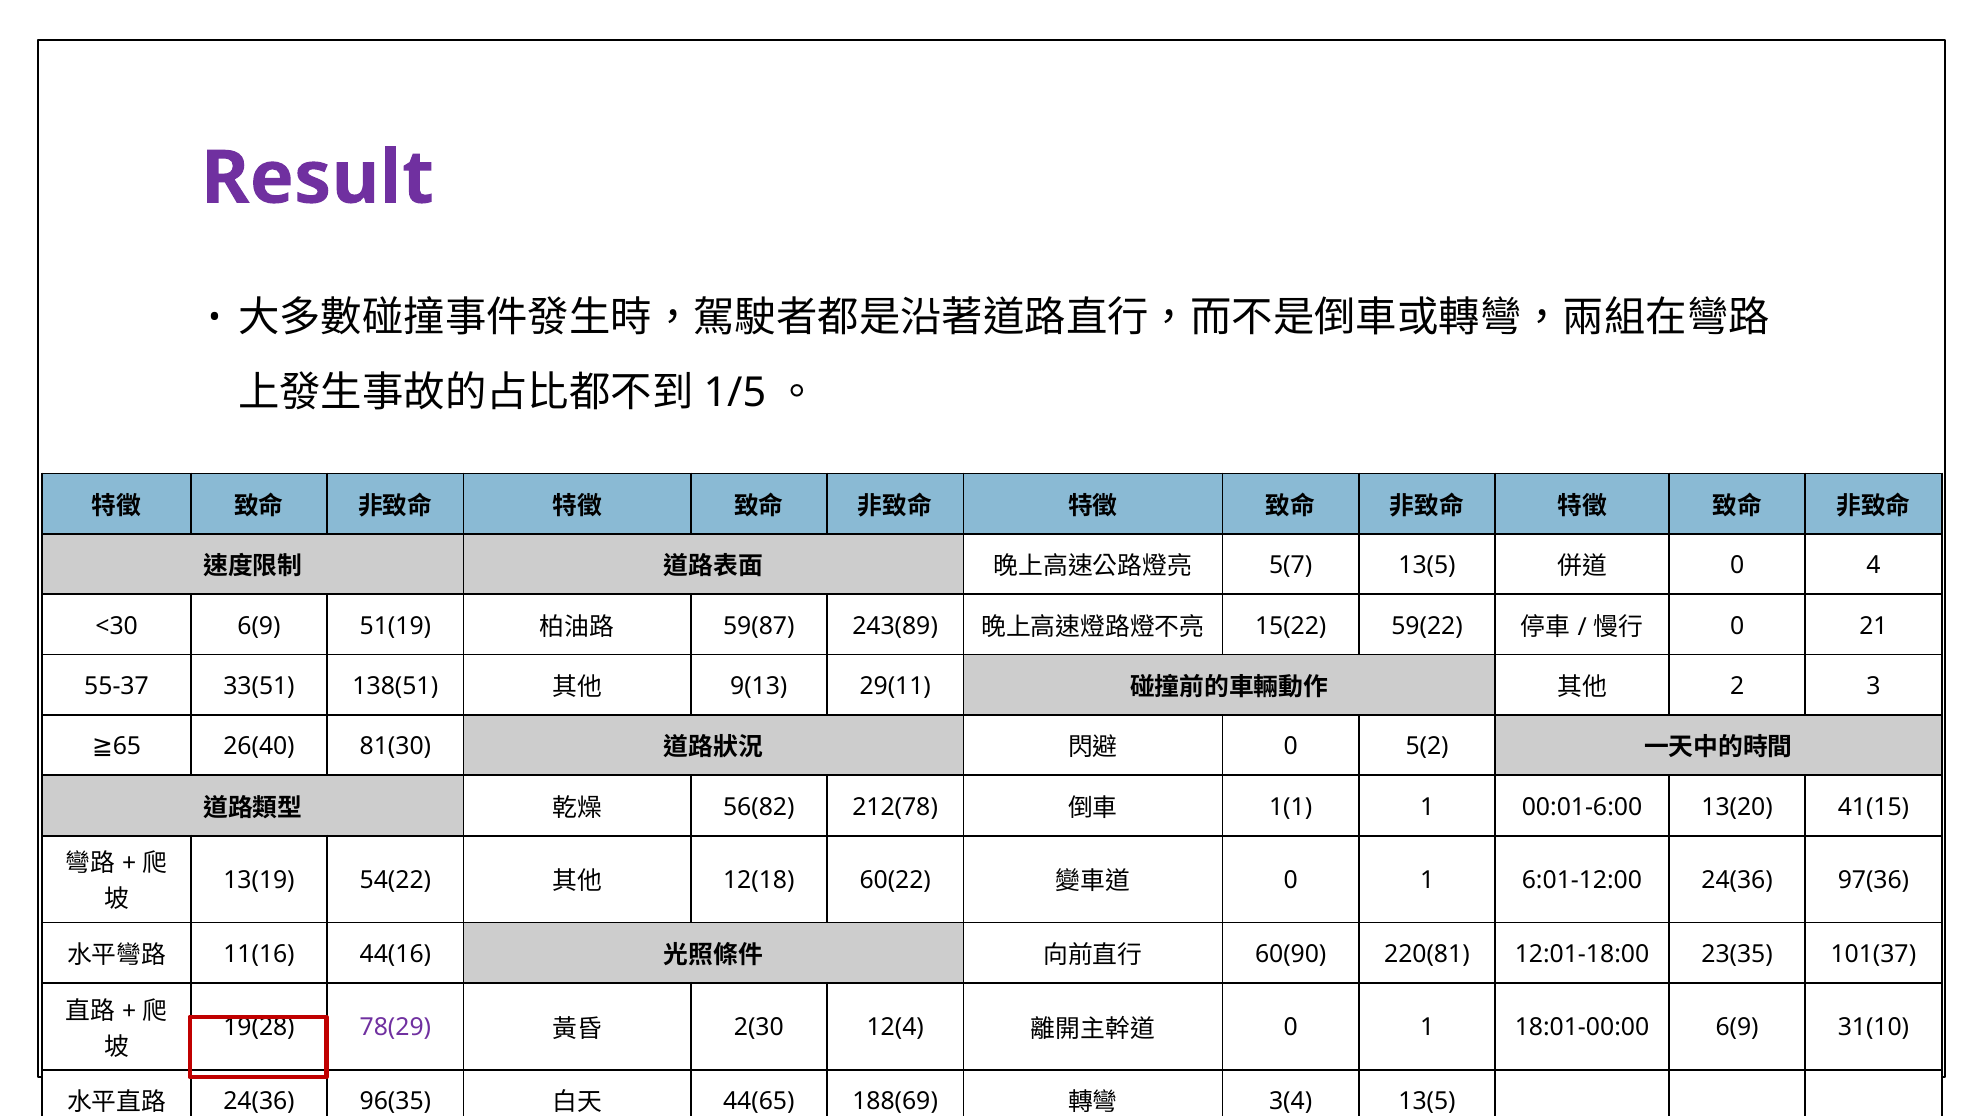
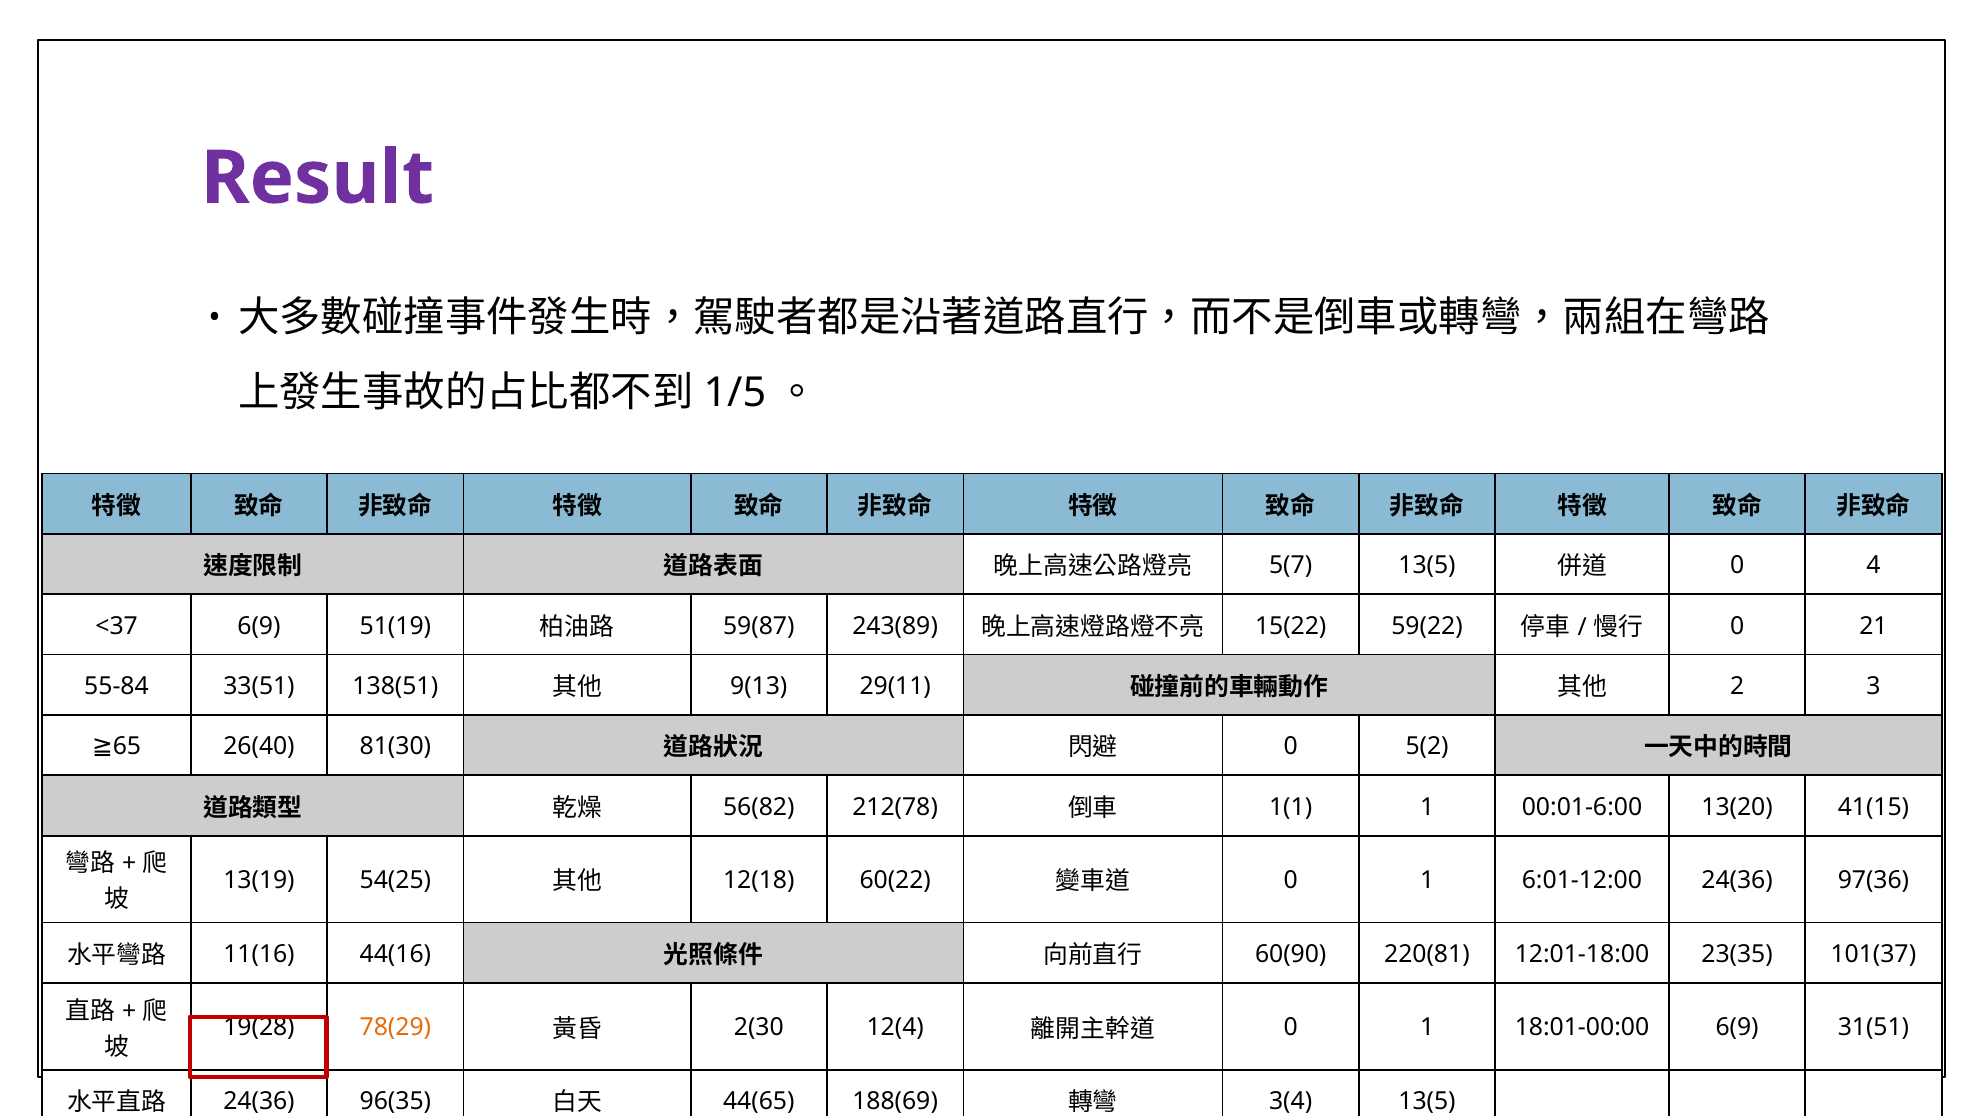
<30: <30 -> <37
55-37: 55-37 -> 55-84
54(22: 54(22 -> 54(25
78(29 colour: purple -> orange
31(10: 31(10 -> 31(51
